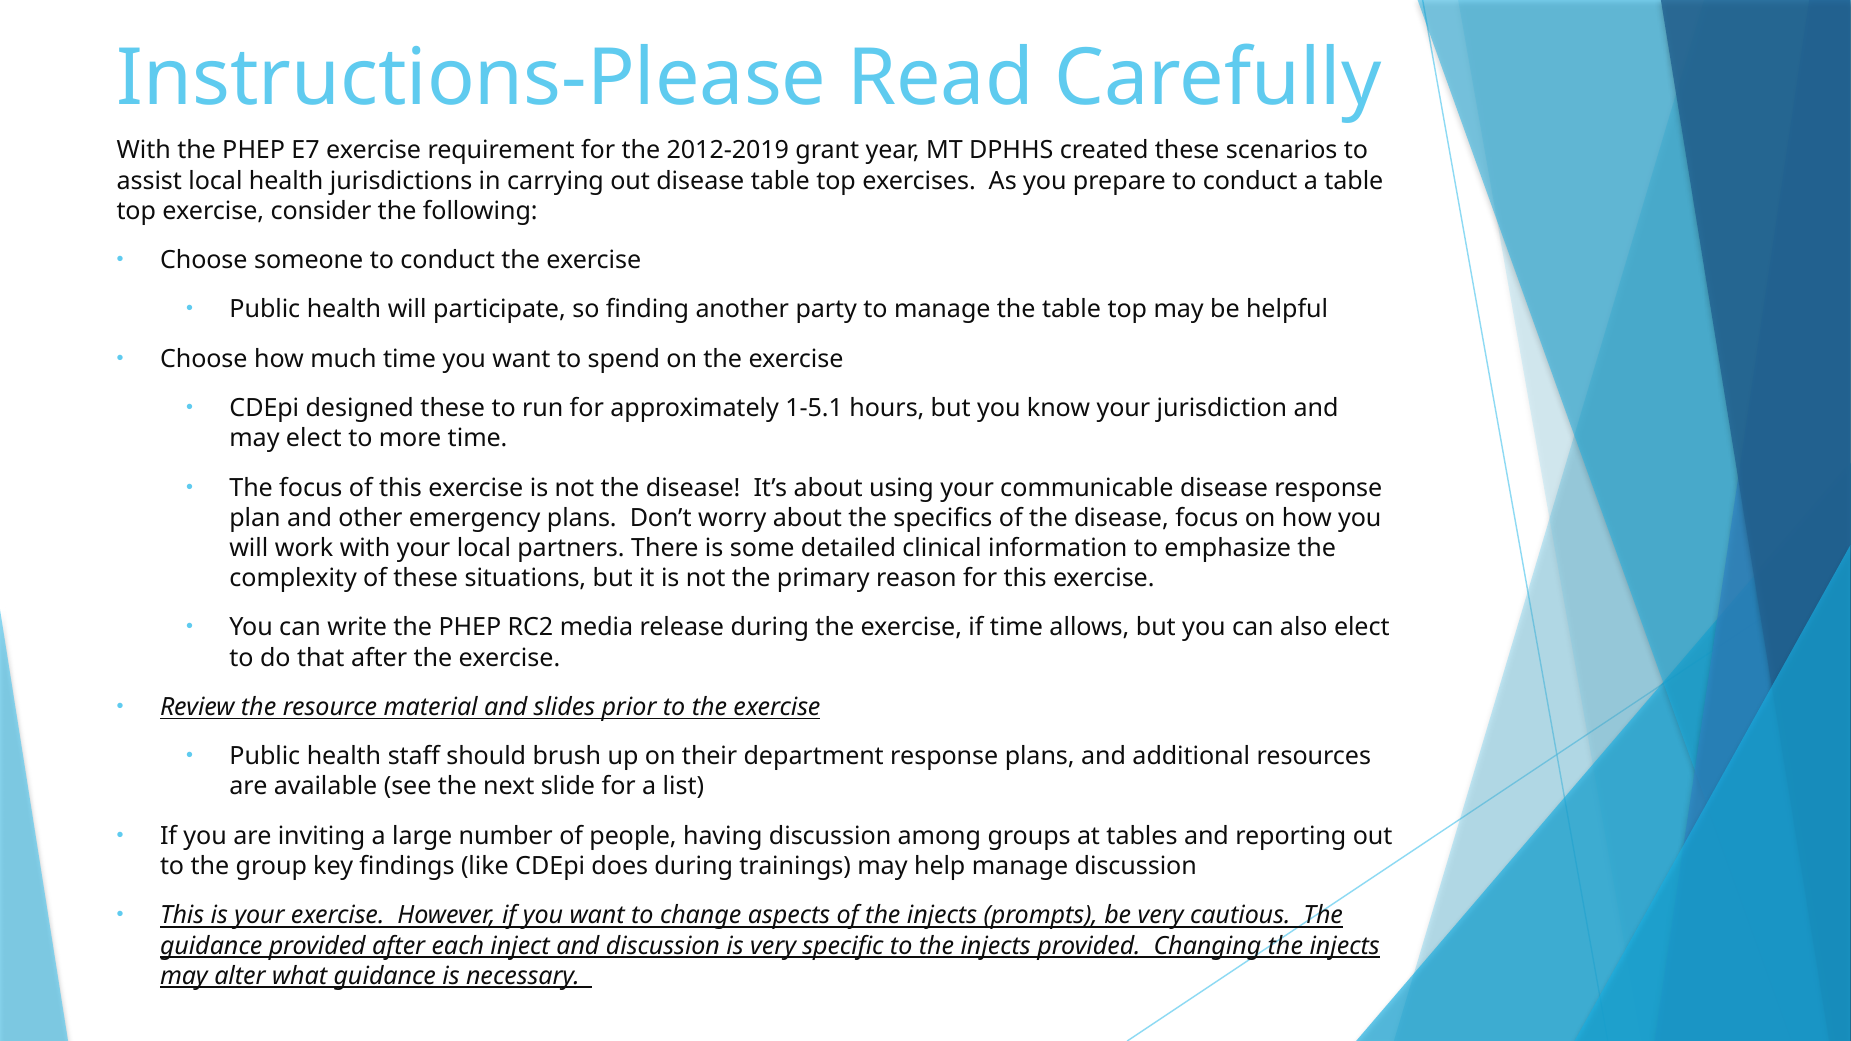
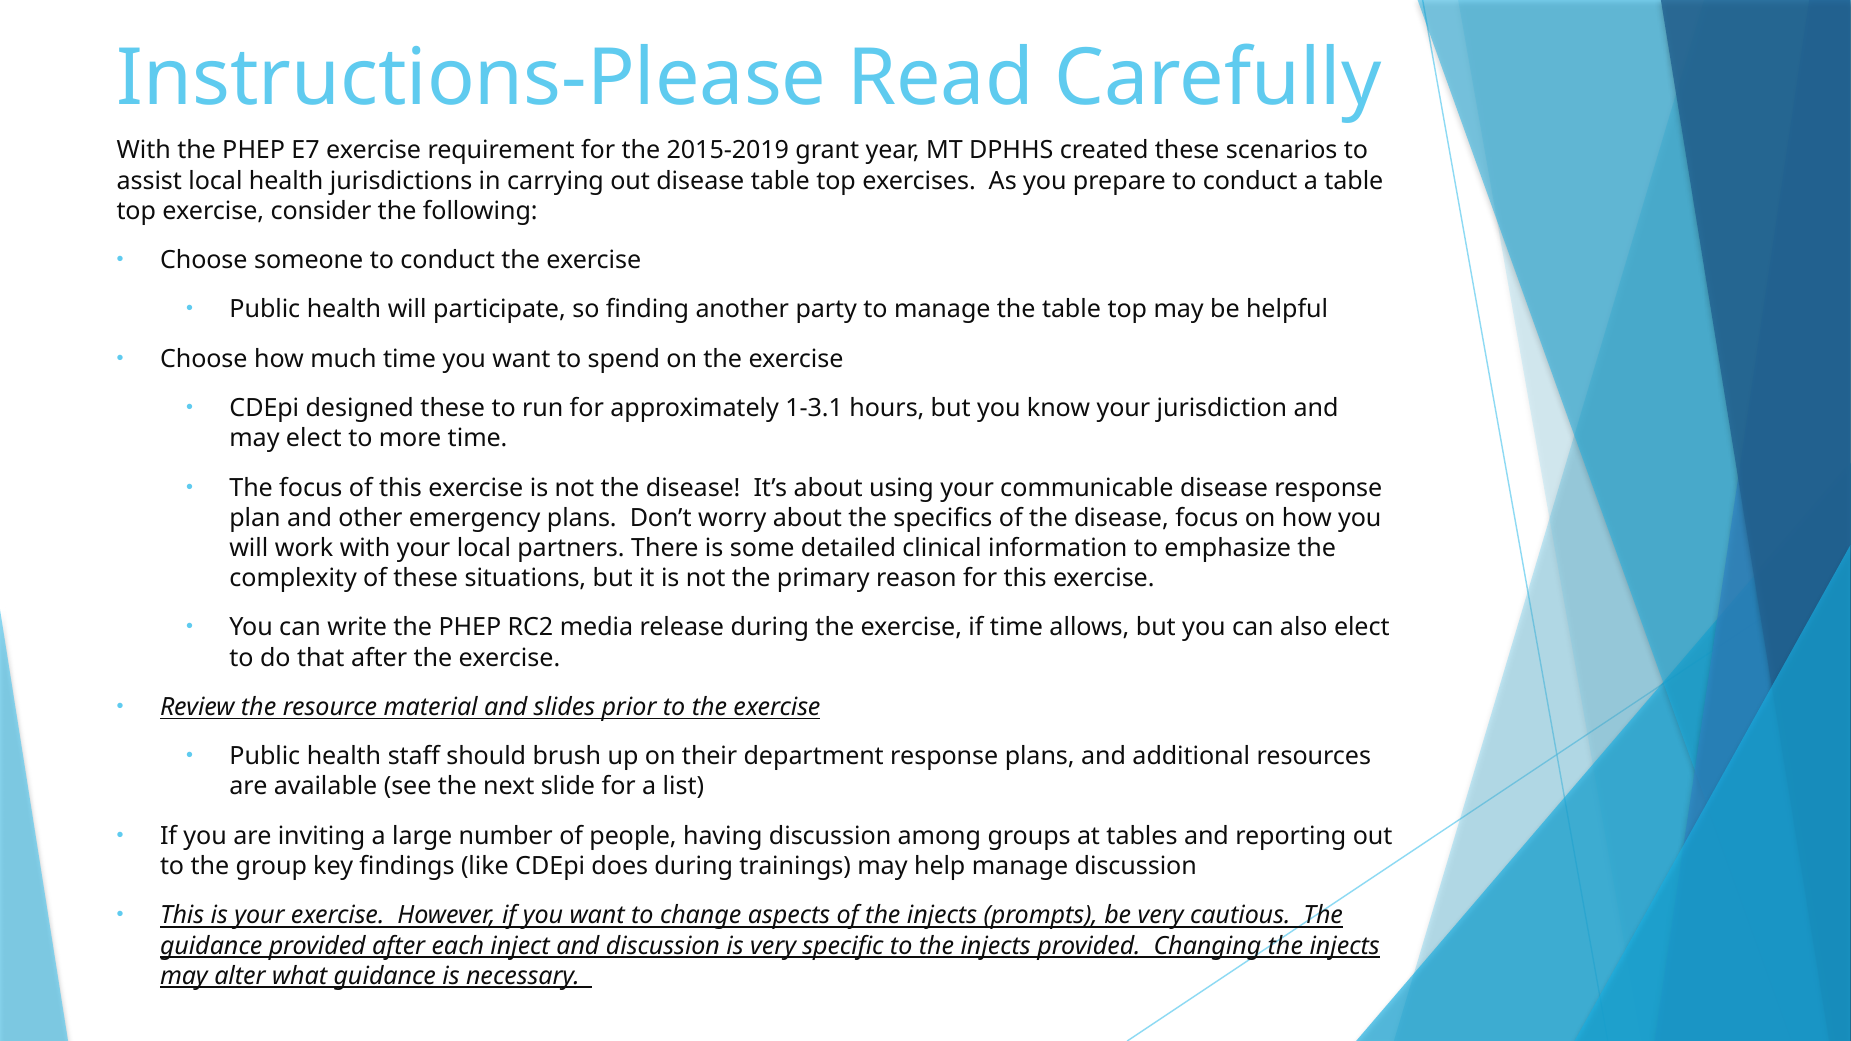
2012-2019: 2012-2019 -> 2015-2019
1-5.1: 1-5.1 -> 1-3.1
